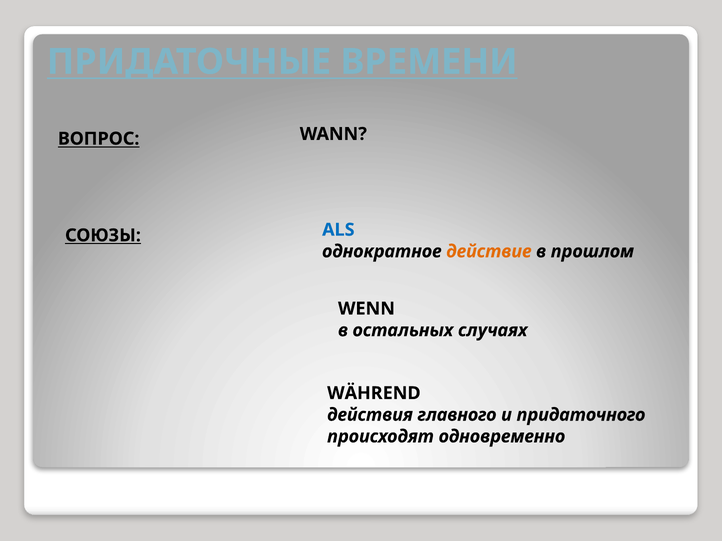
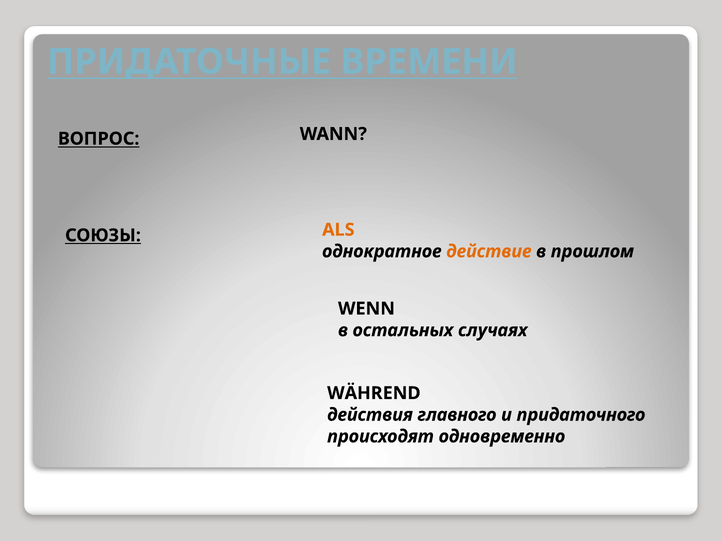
ALS colour: blue -> orange
